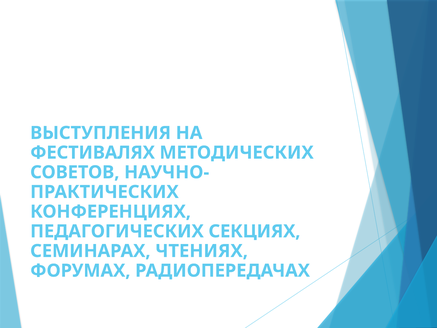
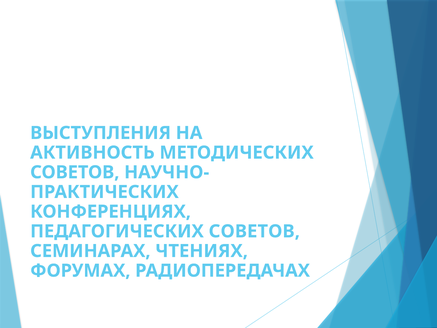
ФЕСТИВАЛЯХ: ФЕСТИВАЛЯХ -> АКТИВНОСТЬ
ПЕДАГОГИЧЕСКИХ СЕКЦИЯХ: СЕКЦИЯХ -> СОВЕТОВ
